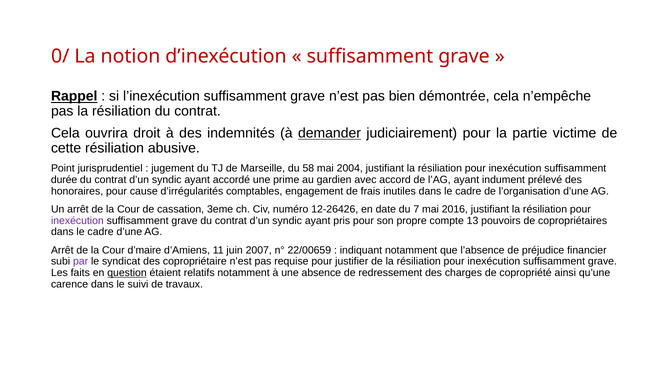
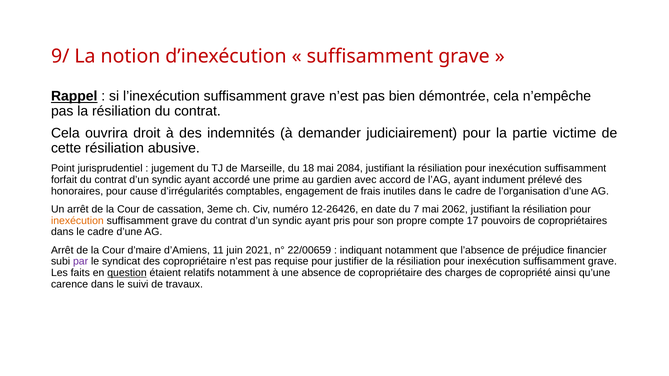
0/: 0/ -> 9/
demander underline: present -> none
58: 58 -> 18
2004: 2004 -> 2084
durée: durée -> forfait
2016: 2016 -> 2062
inexécution at (77, 221) colour: purple -> orange
13: 13 -> 17
2007: 2007 -> 2021
de redressement: redressement -> copropriétaire
